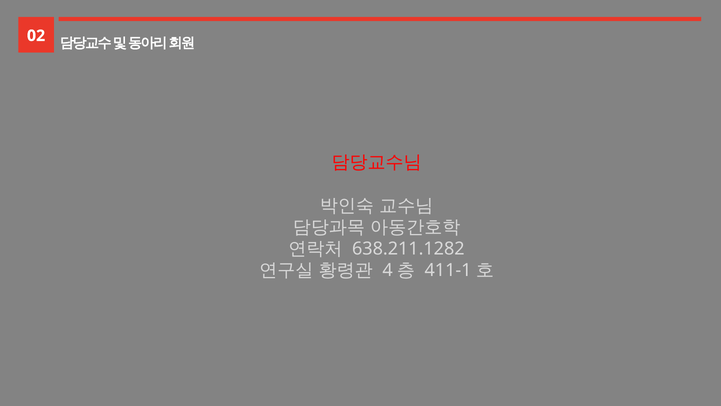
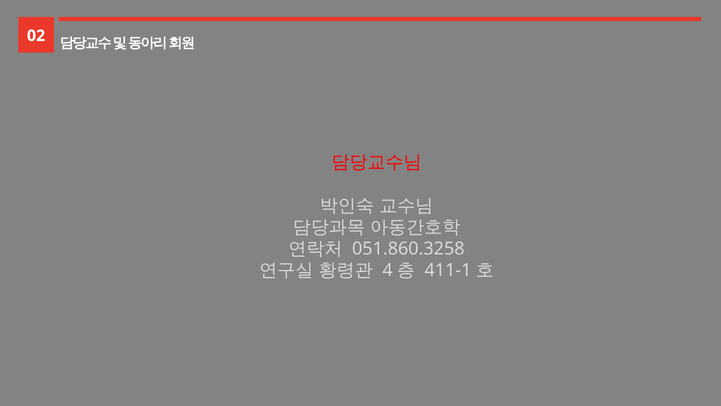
638.211.1282: 638.211.1282 -> 051.860.3258
